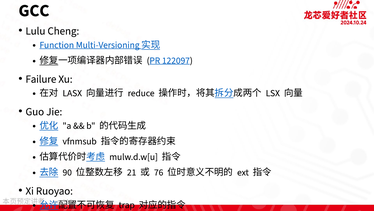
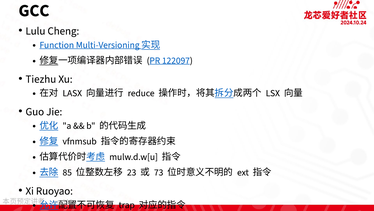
Failure: Failure -> Tiezhu
90: 90 -> 85
21: 21 -> 23
76: 76 -> 73
